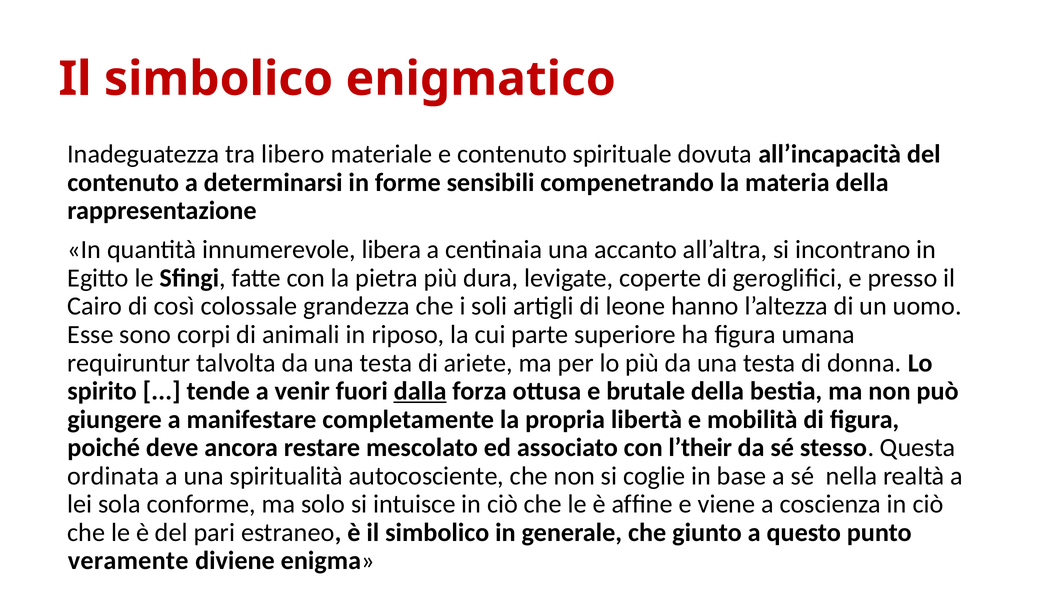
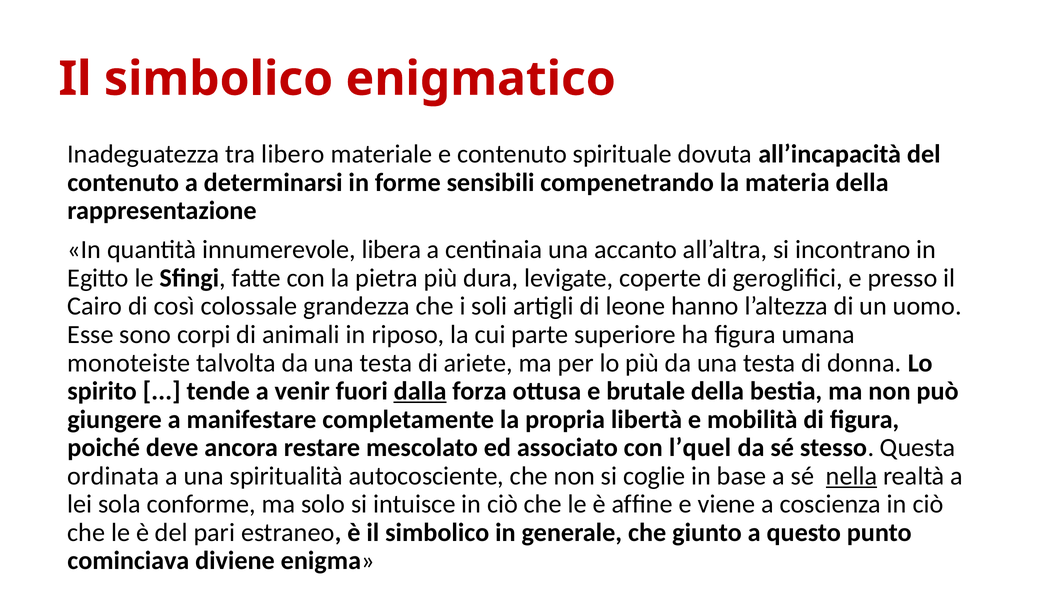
requiruntur: requiruntur -> monoteiste
l’their: l’their -> l’quel
nella underline: none -> present
veramente: veramente -> cominciava
